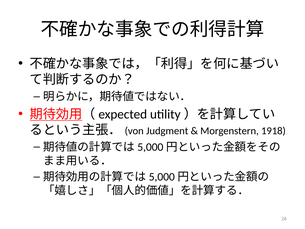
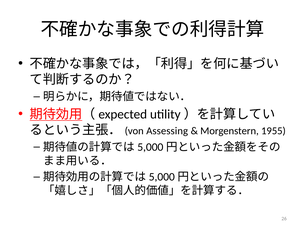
Judgment: Judgment -> Assessing
1918: 1918 -> 1955
